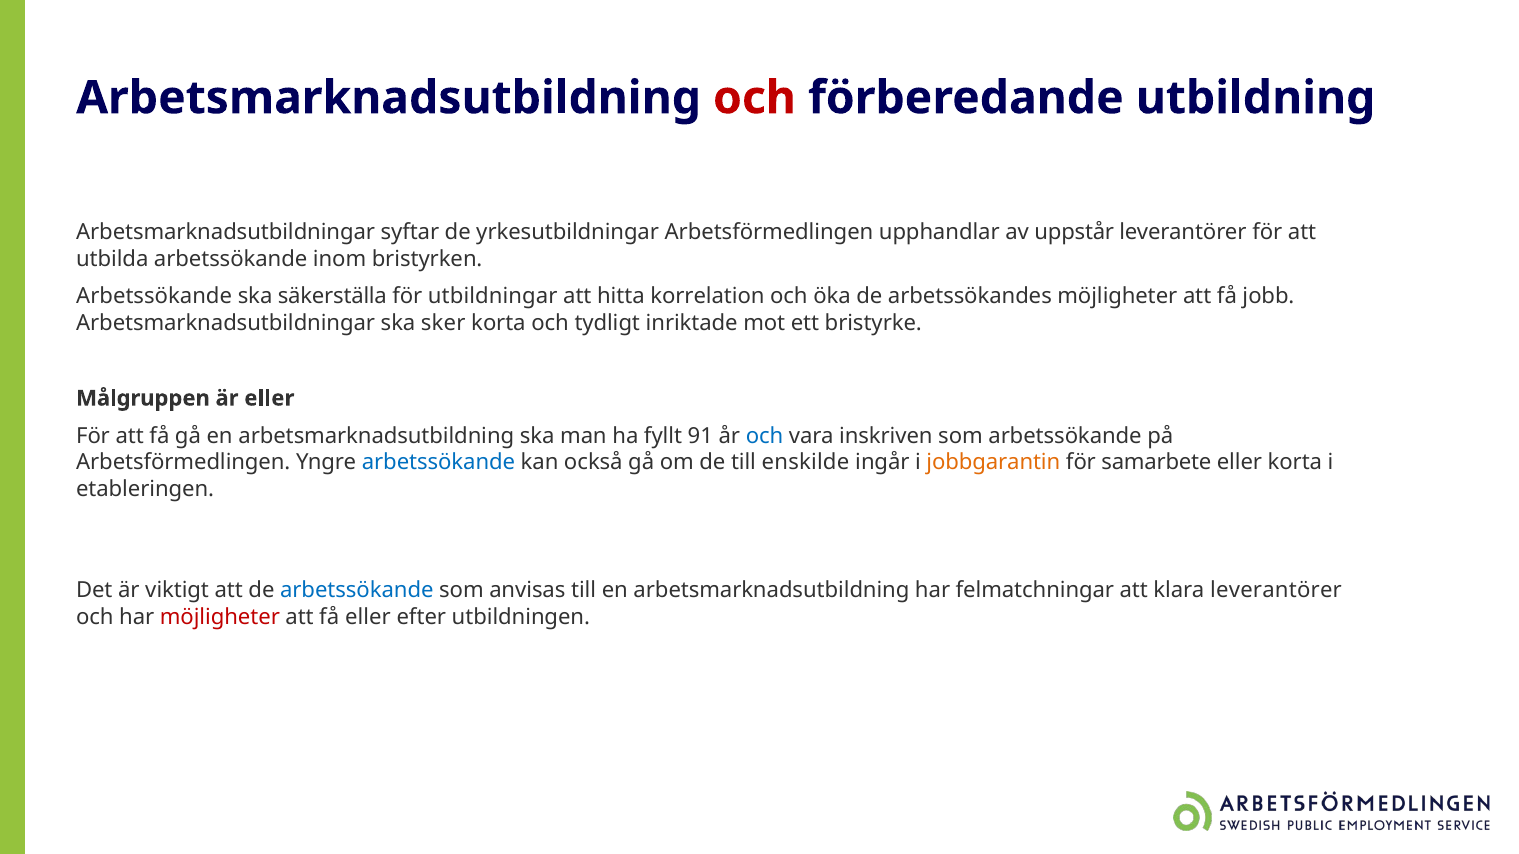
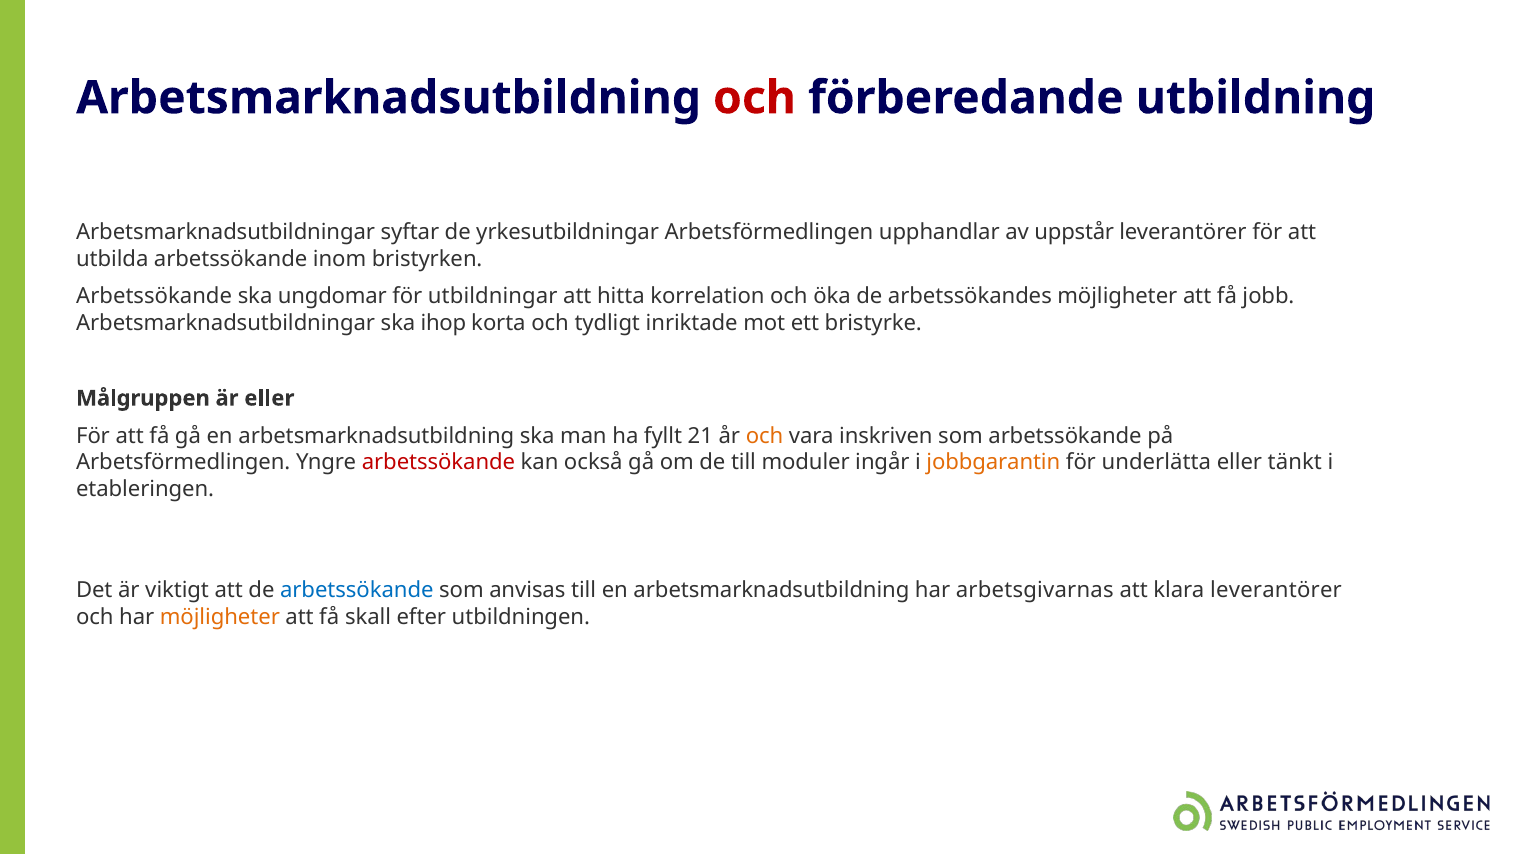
säkerställa: säkerställa -> ungdomar
sker: sker -> ihop
91: 91 -> 21
och at (765, 436) colour: blue -> orange
arbetssökande at (438, 463) colour: blue -> red
enskilde: enskilde -> moduler
samarbete: samarbete -> underlätta
eller korta: korta -> tänkt
felmatchningar: felmatchningar -> arbetsgivarnas
möjligheter at (220, 618) colour: red -> orange
få eller: eller -> skall
